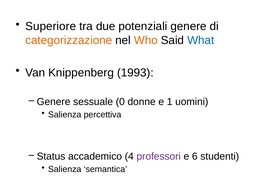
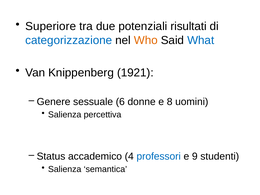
potenziali genere: genere -> risultati
categorizzazione colour: orange -> blue
1993: 1993 -> 1921
0: 0 -> 6
1: 1 -> 8
professori colour: purple -> blue
6: 6 -> 9
